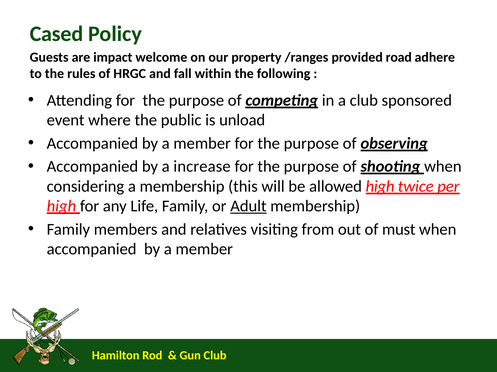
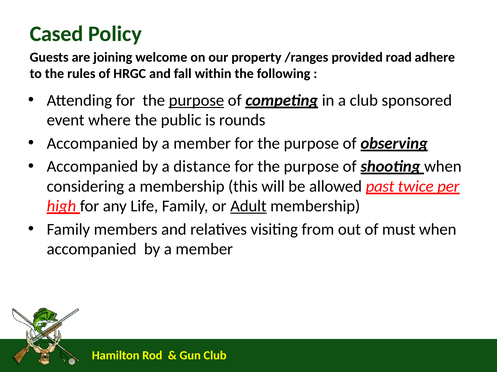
impact: impact -> joining
purpose at (196, 101) underline: none -> present
unload: unload -> rounds
increase: increase -> distance
allowed high: high -> past
